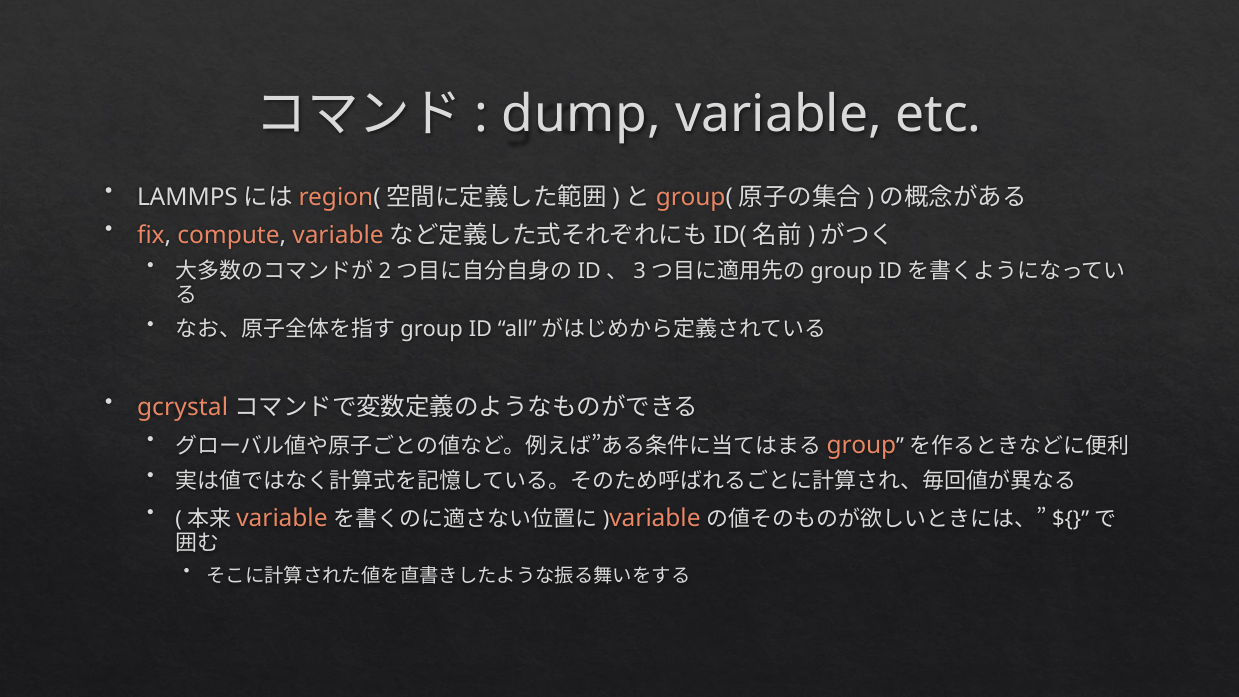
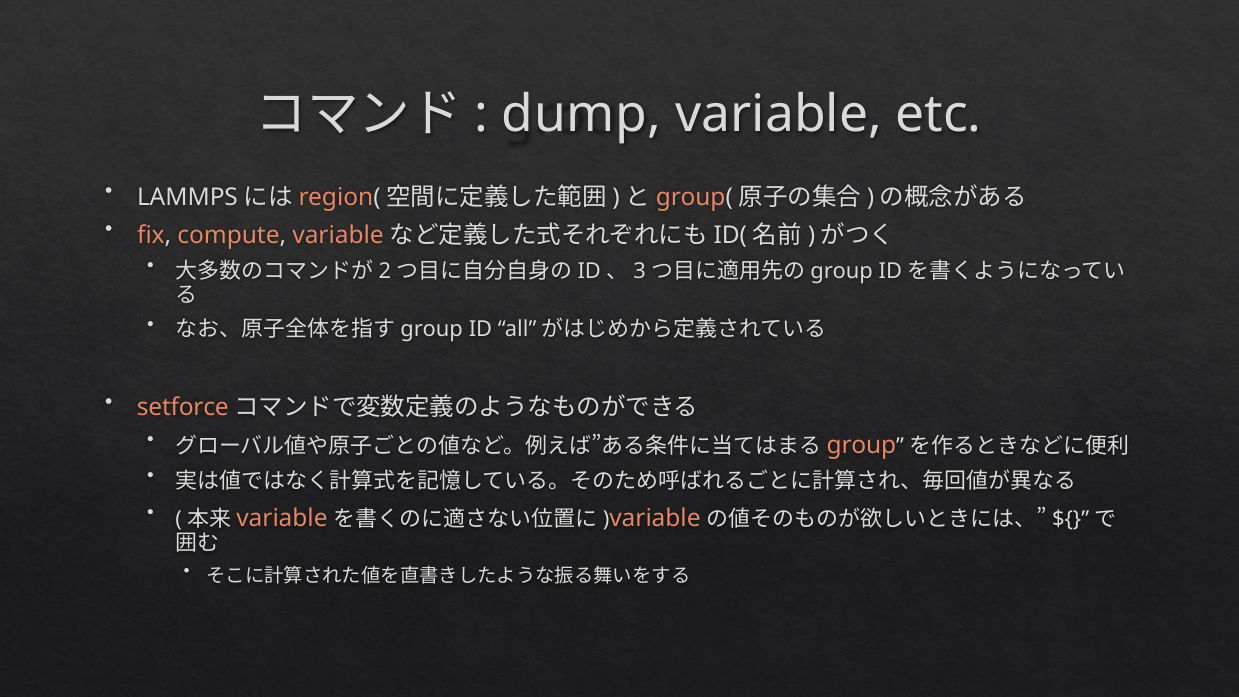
gcrystal: gcrystal -> setforce
